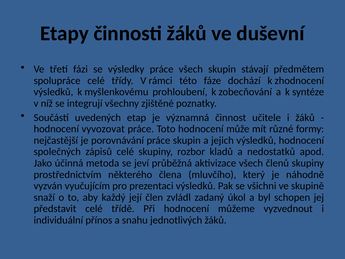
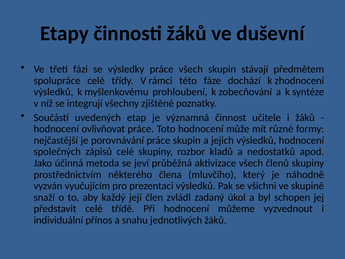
vyvozovat: vyvozovat -> ovlivňovat
